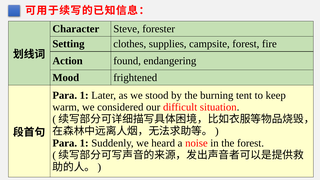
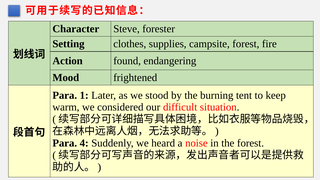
1 at (84, 143): 1 -> 4
